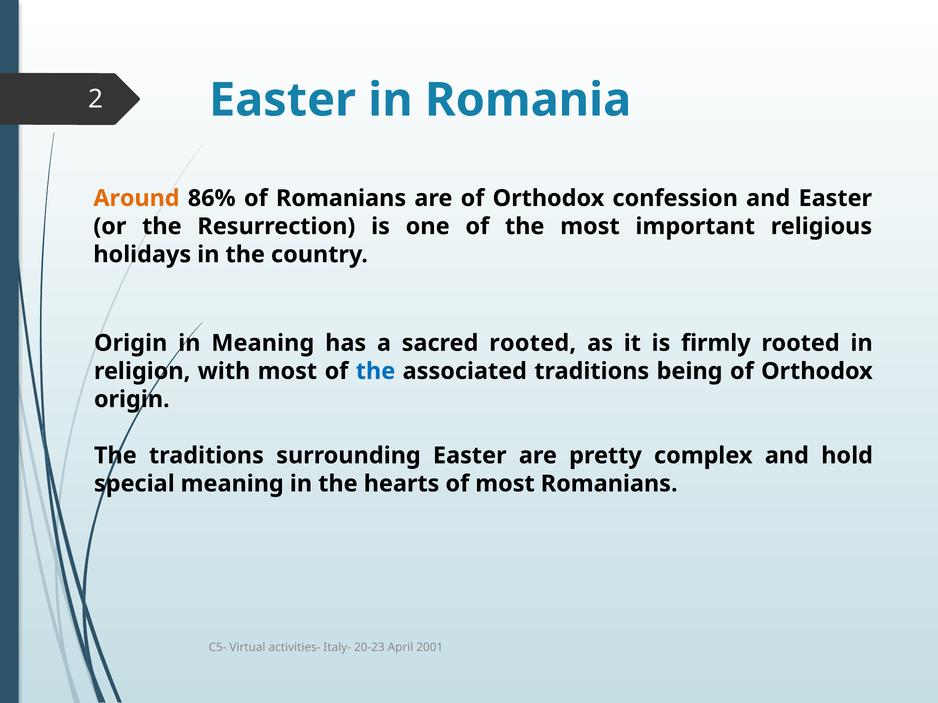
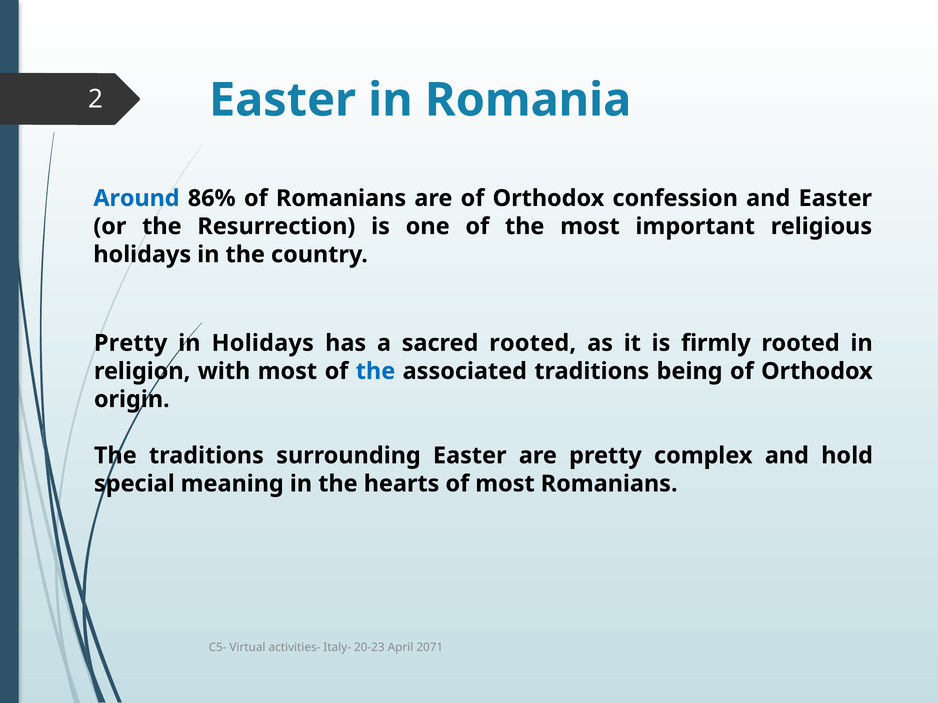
Around colour: orange -> blue
Origin at (131, 343): Origin -> Pretty
in Meaning: Meaning -> Holidays
2001: 2001 -> 2071
